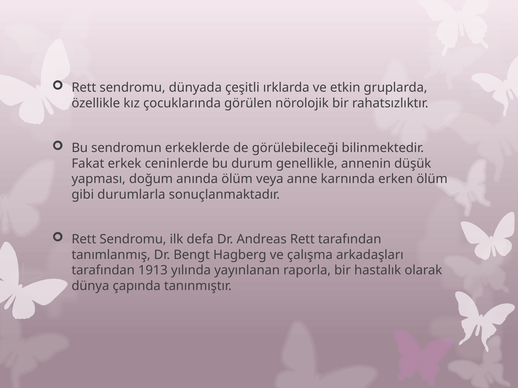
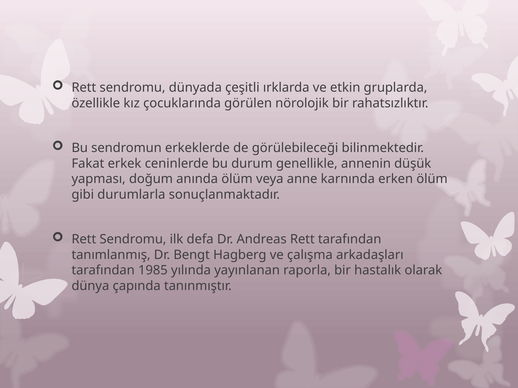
1913: 1913 -> 1985
